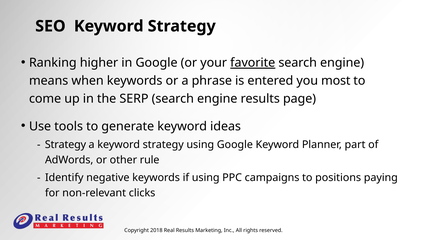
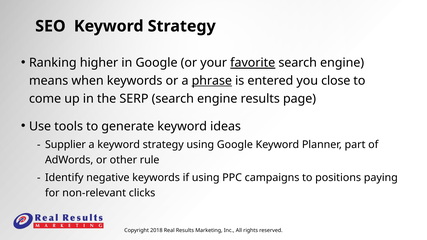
phrase underline: none -> present
most: most -> close
Strategy at (65, 145): Strategy -> Supplier
